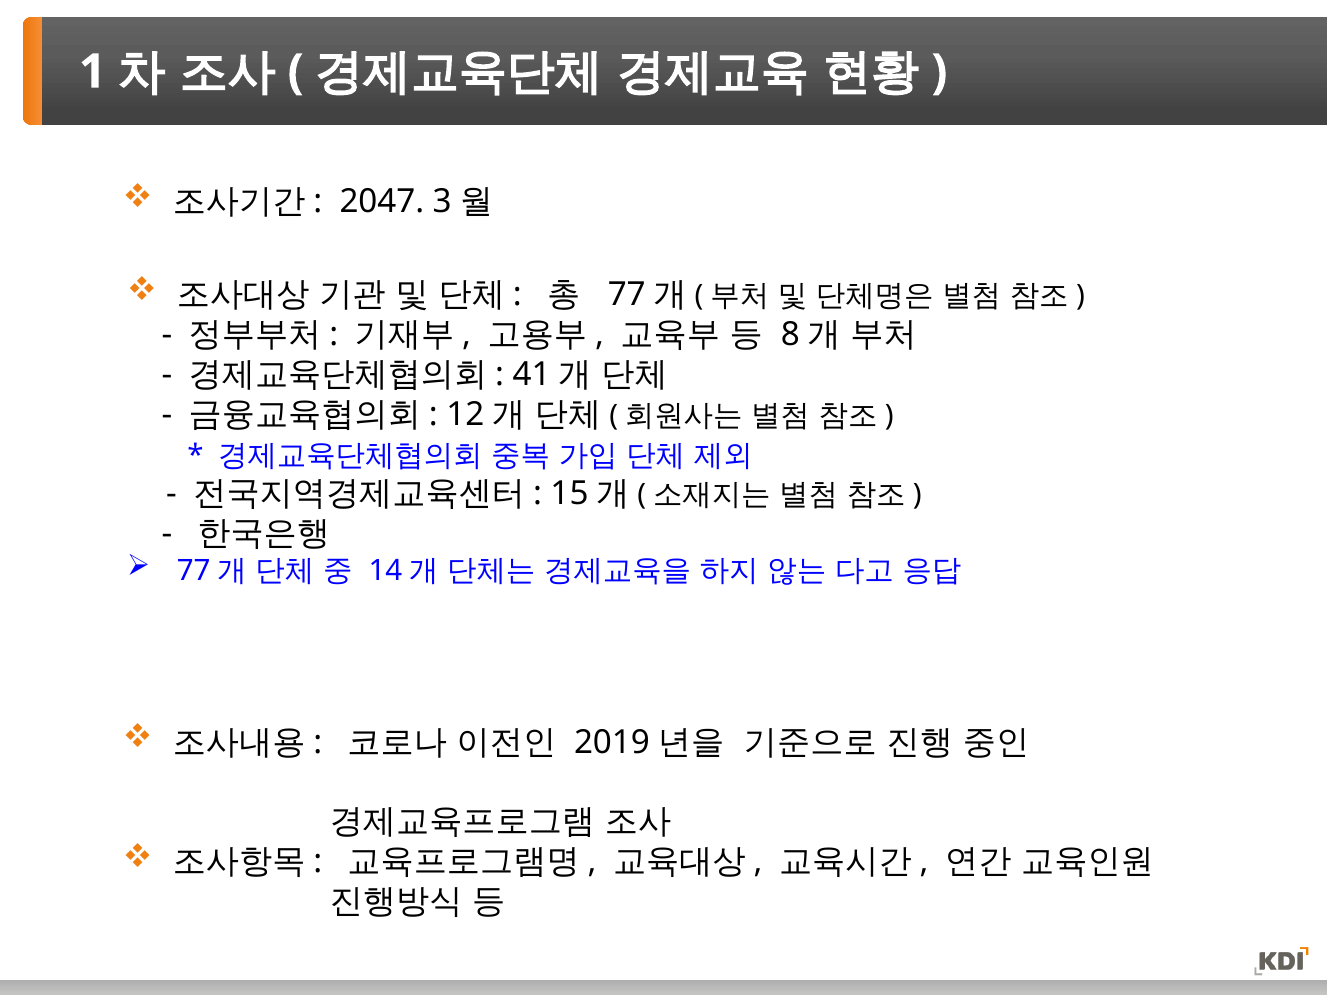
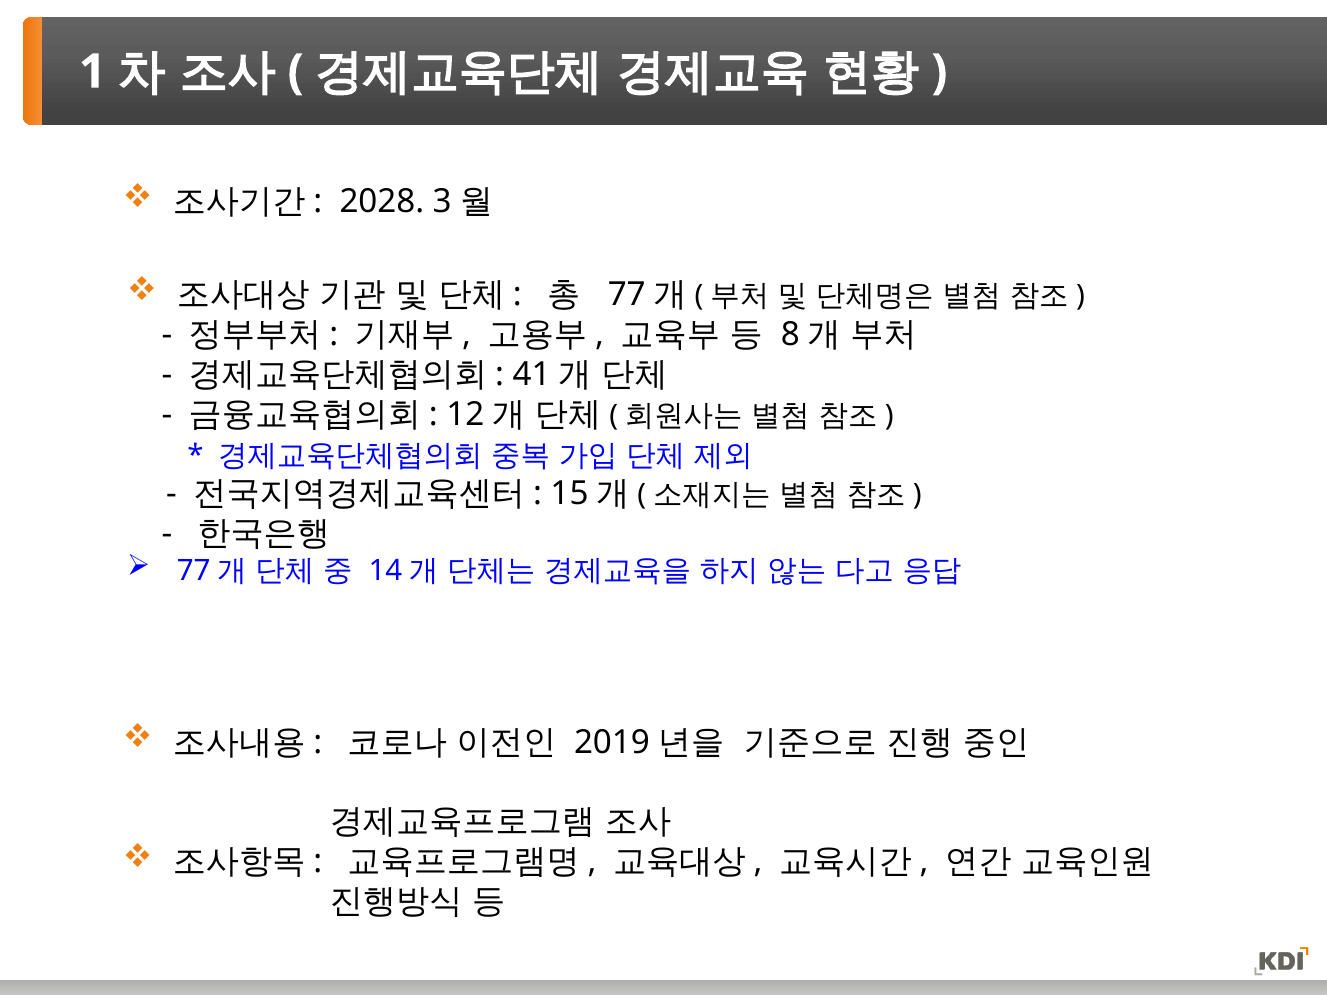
2047: 2047 -> 2028
